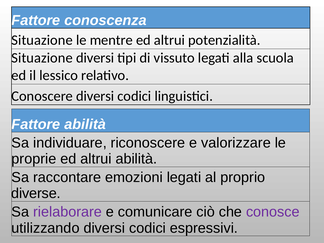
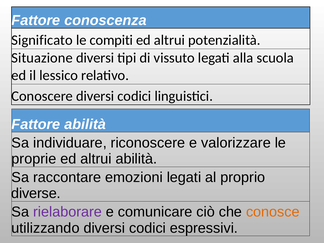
Situazione at (42, 40): Situazione -> Significato
mentre: mentre -> compiti
conosce colour: purple -> orange
